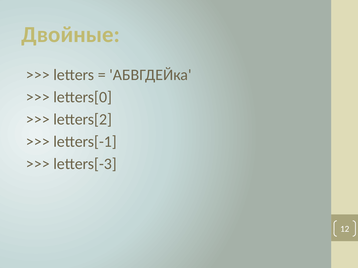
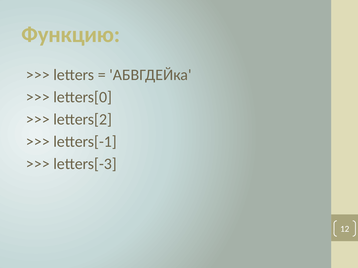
Двойные: Двойные -> Функцию
